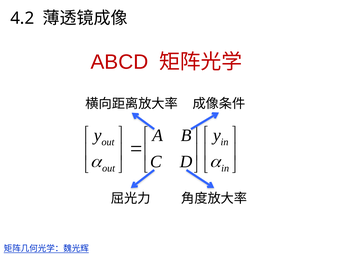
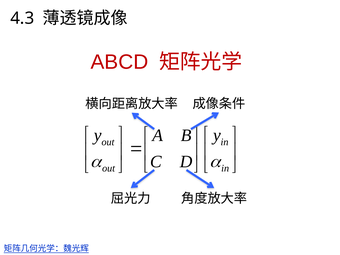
4.2: 4.2 -> 4.3
